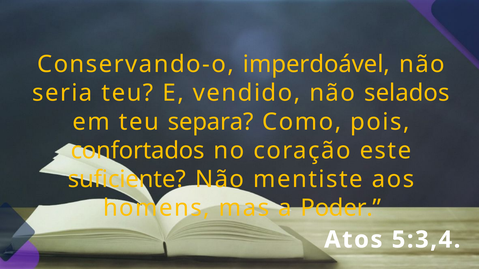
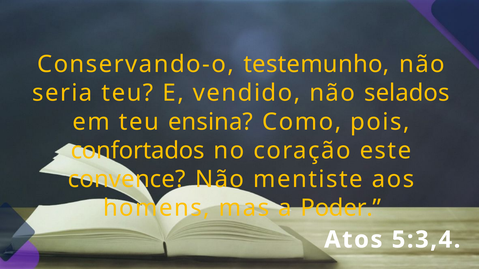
imperdoável: imperdoável -> testemunho
separa: separa -> ensina
suficiente: suficiente -> convence
